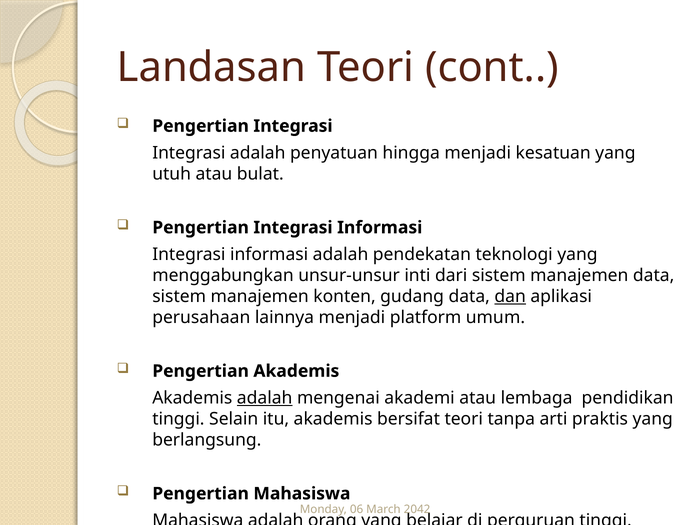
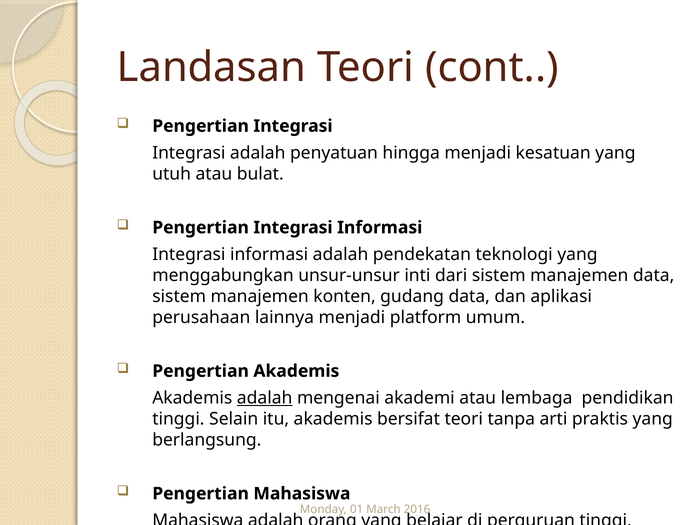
dan underline: present -> none
06: 06 -> 01
2042: 2042 -> 2016
